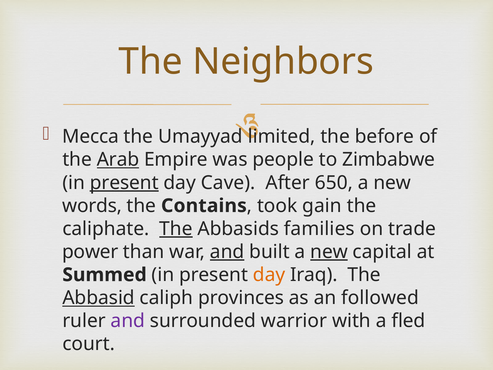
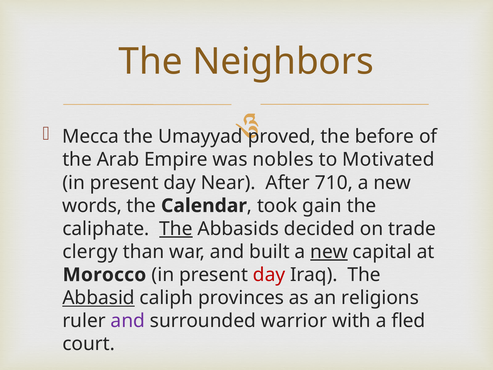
limited: limited -> proved
Arab underline: present -> none
people: people -> nobles
Zimbabwe: Zimbabwe -> Motivated
present at (124, 183) underline: present -> none
Cave: Cave -> Near
650: 650 -> 710
Contains: Contains -> Calendar
families: families -> decided
power: power -> clergy
and at (227, 252) underline: present -> none
Summed: Summed -> Morocco
day at (269, 275) colour: orange -> red
followed: followed -> religions
